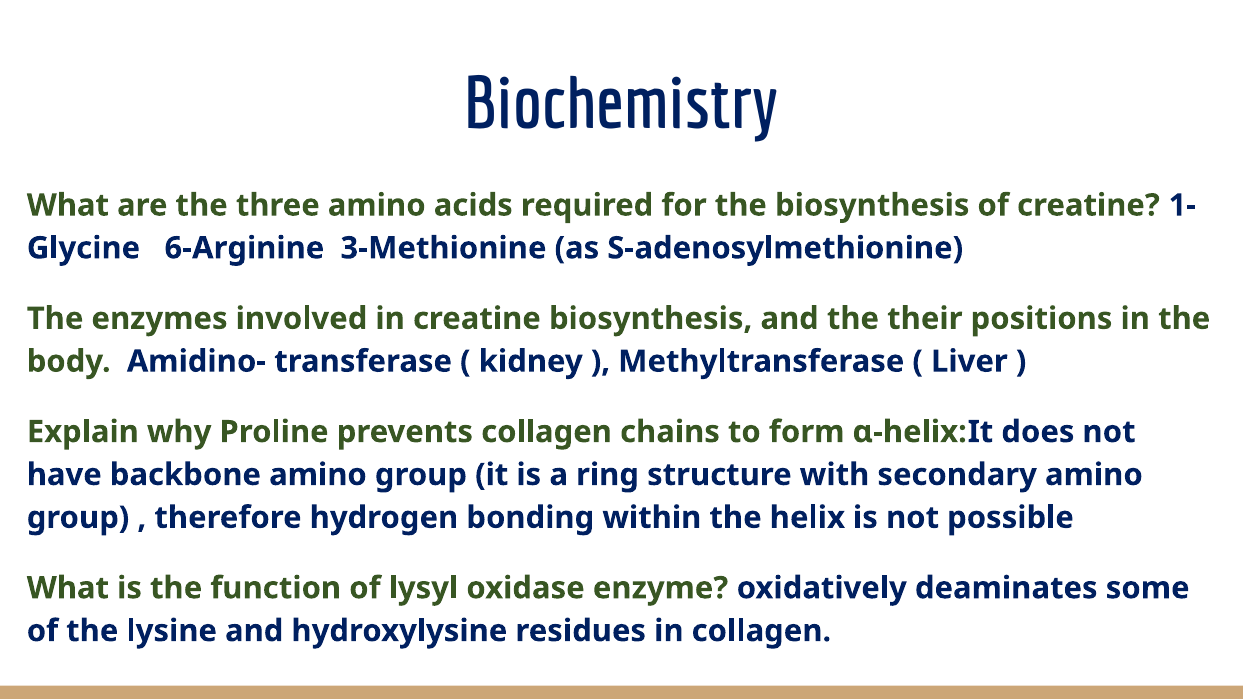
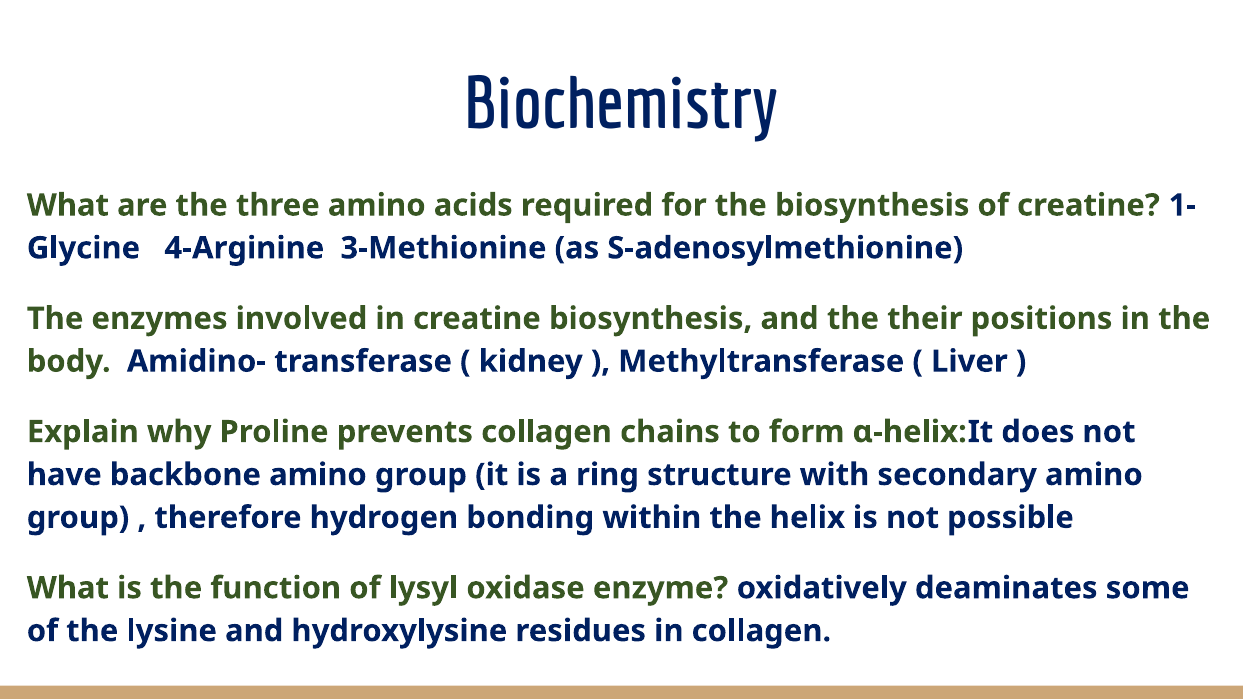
6-Arginine: 6-Arginine -> 4-Arginine
